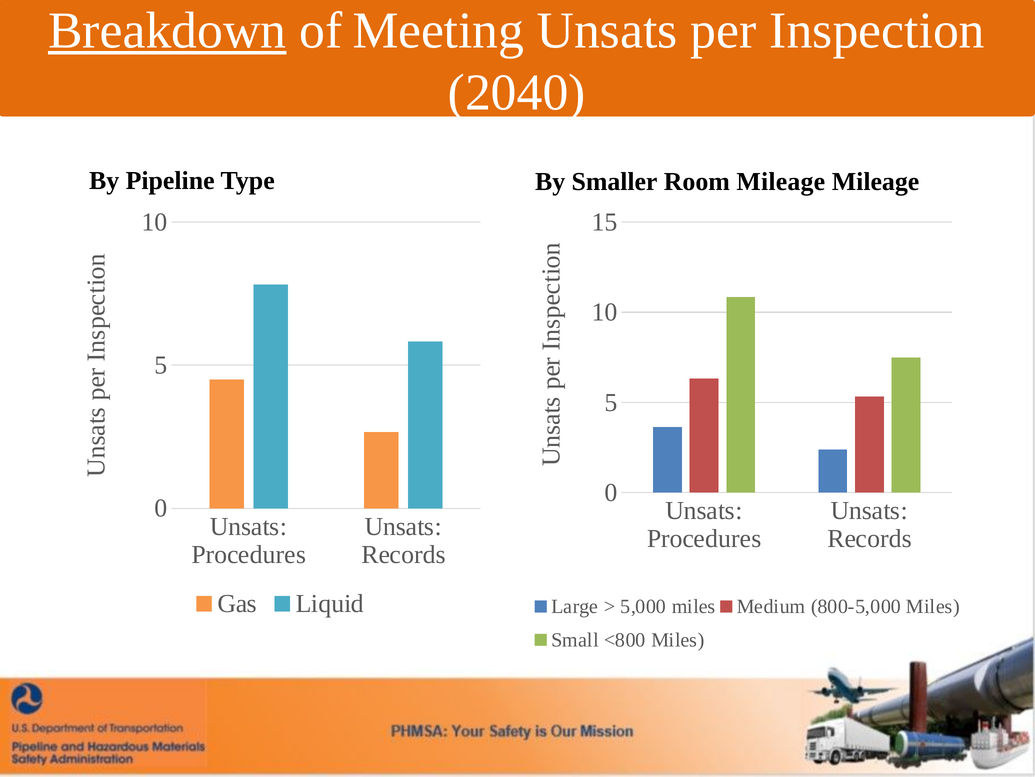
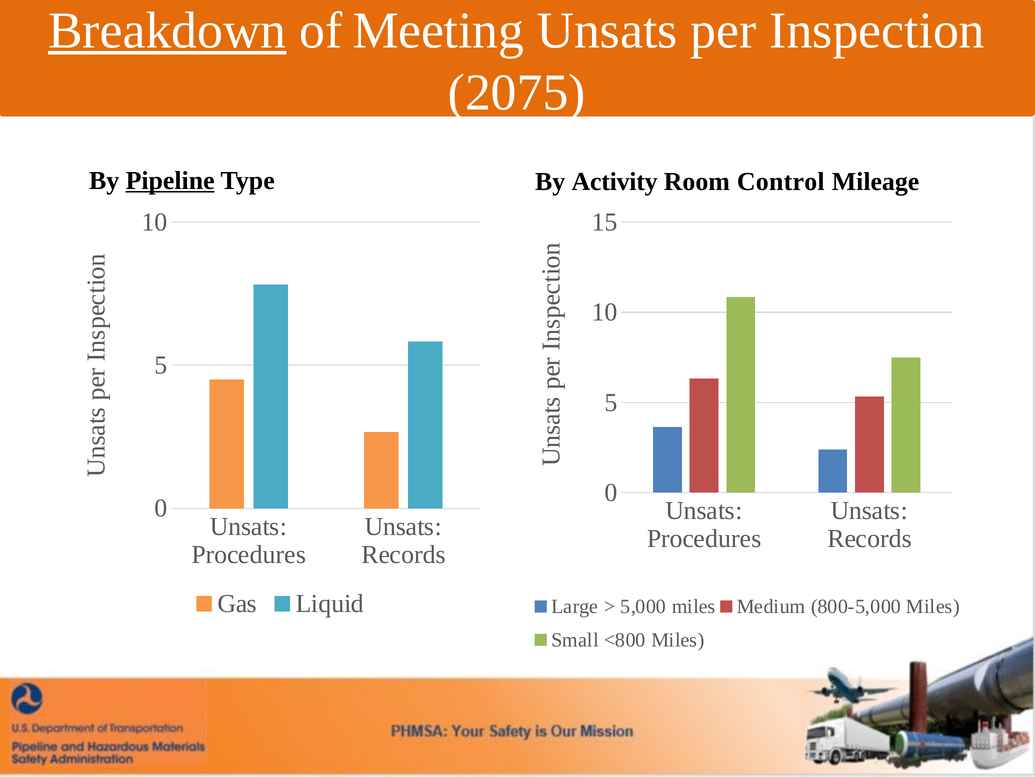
2040: 2040 -> 2075
Pipeline underline: none -> present
Smaller: Smaller -> Activity
Room Mileage: Mileage -> Control
